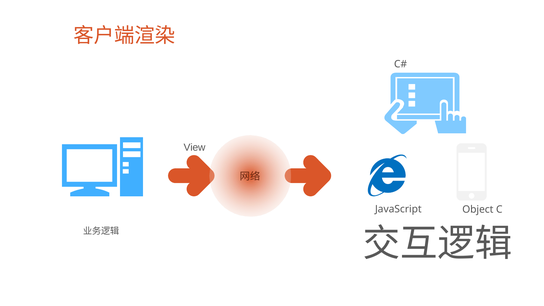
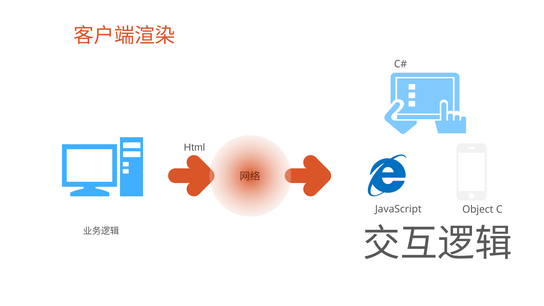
View: View -> Html
